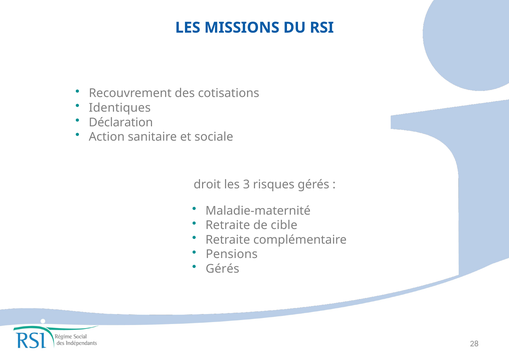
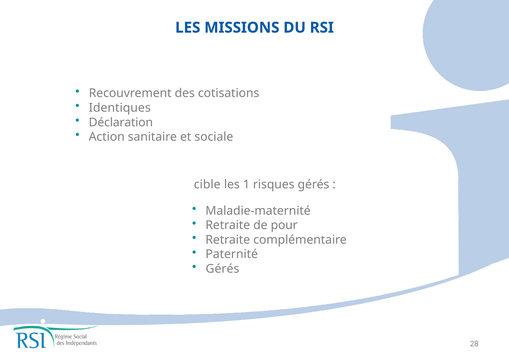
droit: droit -> cible
3: 3 -> 1
cible: cible -> pour
Pensions: Pensions -> Paternité
